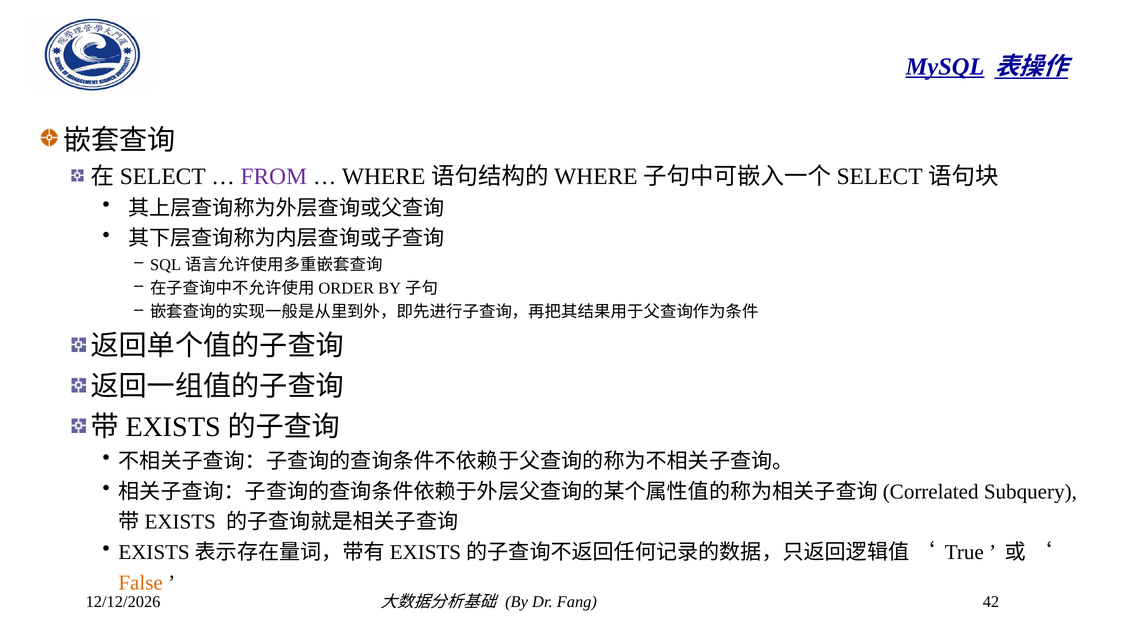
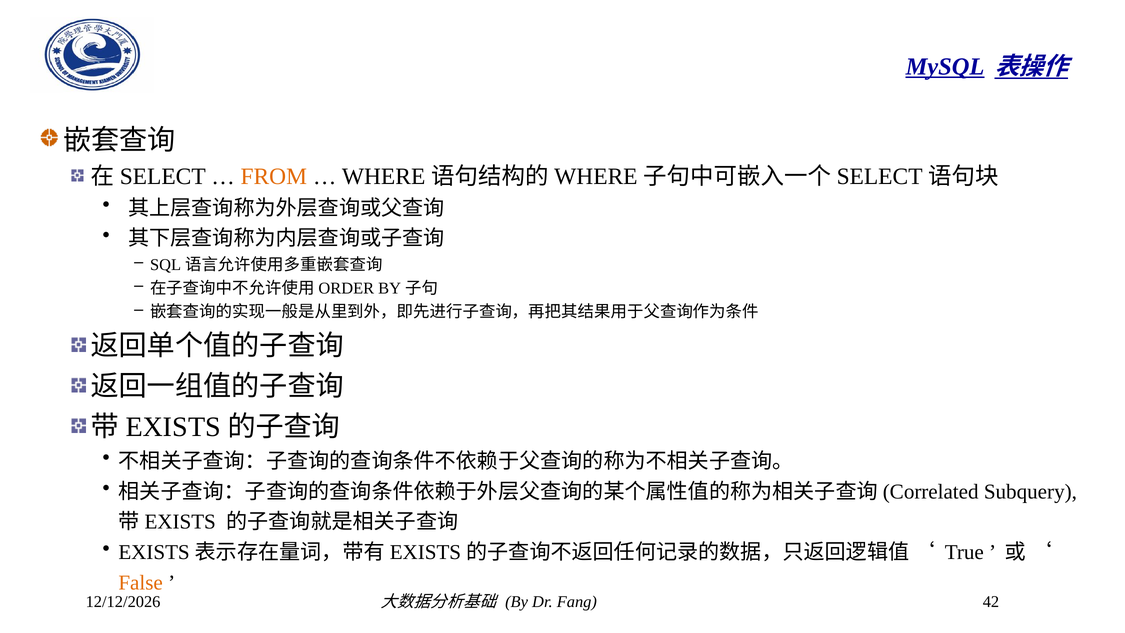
FROM colour: purple -> orange
